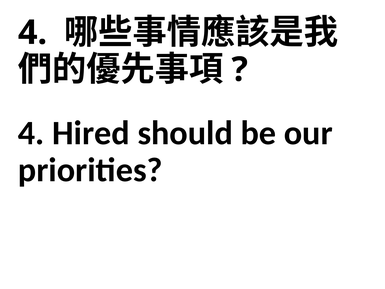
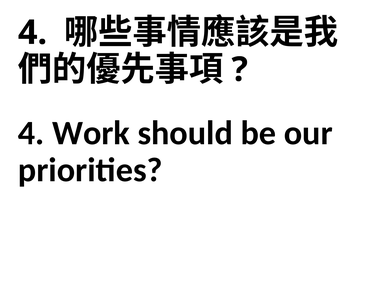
Hired: Hired -> Work
